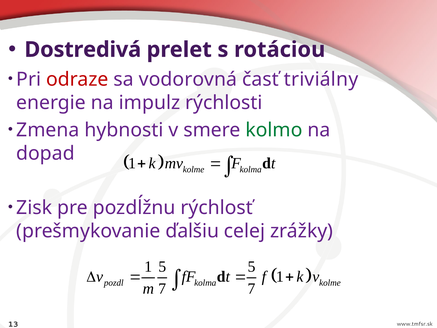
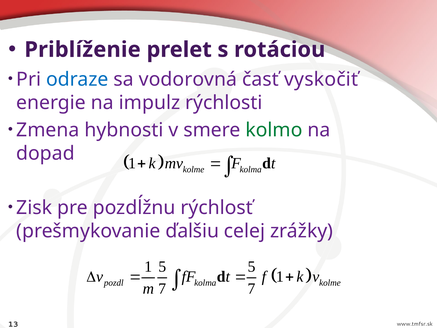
Dostredivá: Dostredivá -> Priblíženie
odraze colour: red -> blue
triviálny: triviálny -> vyskočiť
